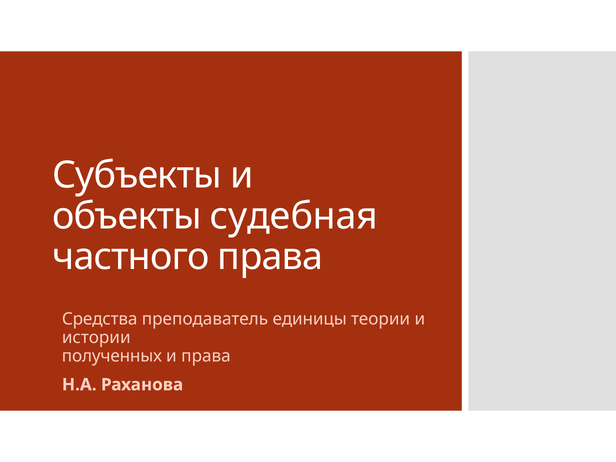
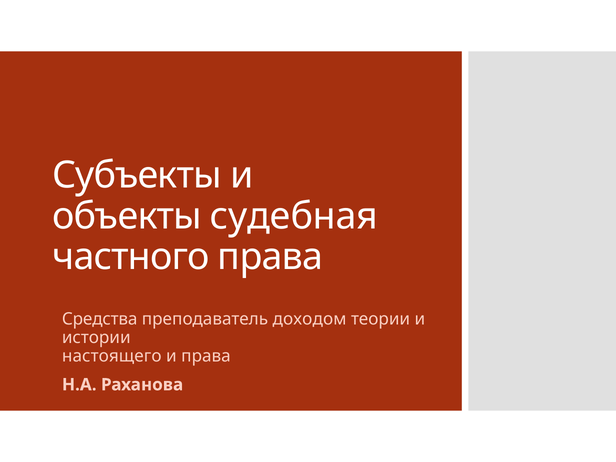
единицы: единицы -> доходом
полученных: полученных -> настоящего
